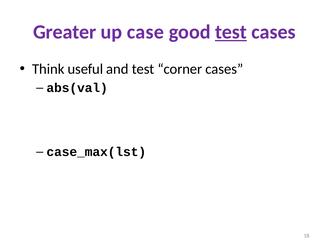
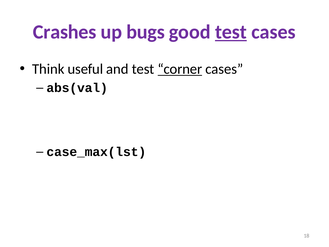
Greater: Greater -> Crashes
case: case -> bugs
corner underline: none -> present
